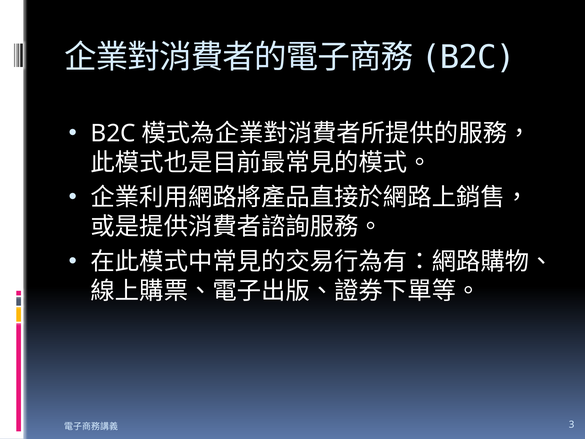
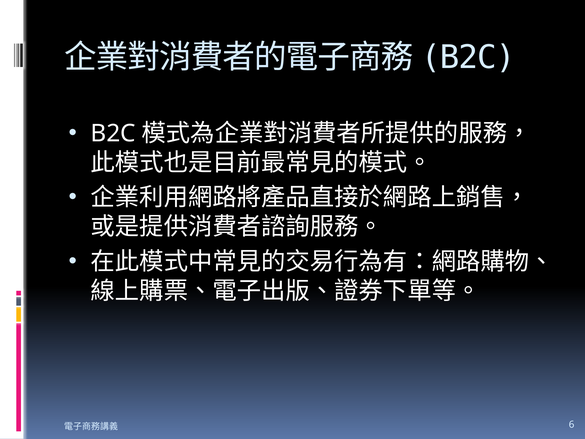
3: 3 -> 6
